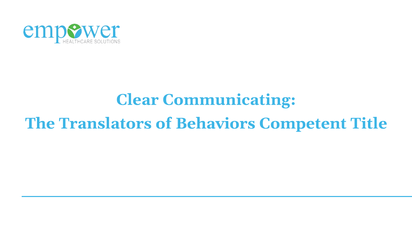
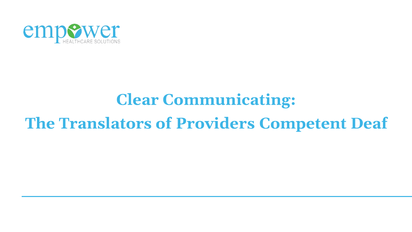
Behaviors: Behaviors -> Providers
Title: Title -> Deaf
